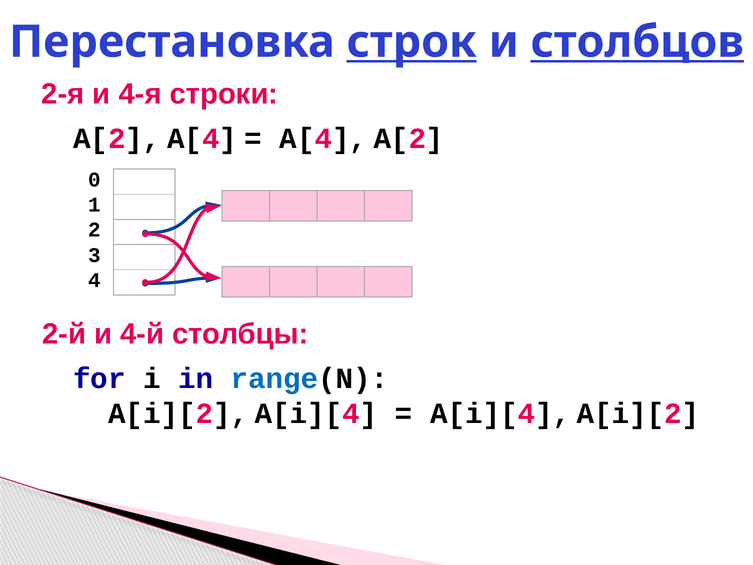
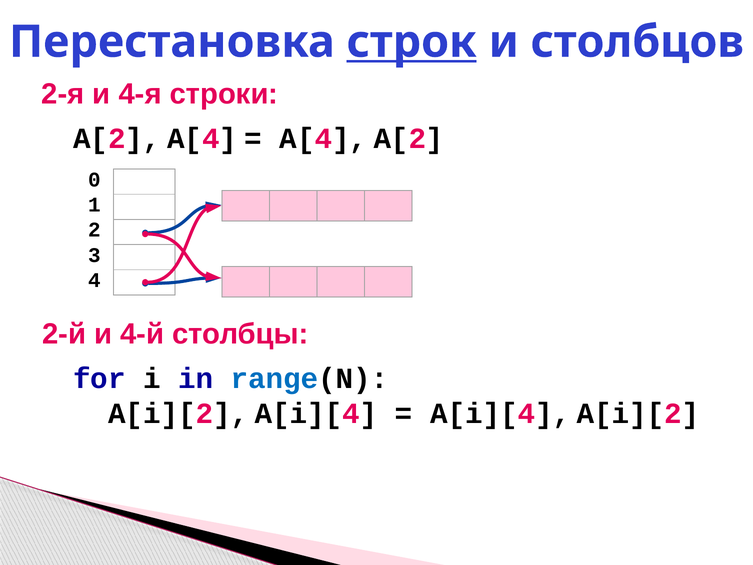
столбцов underline: present -> none
